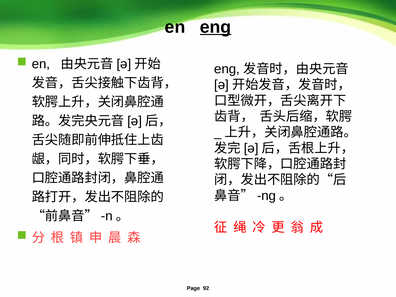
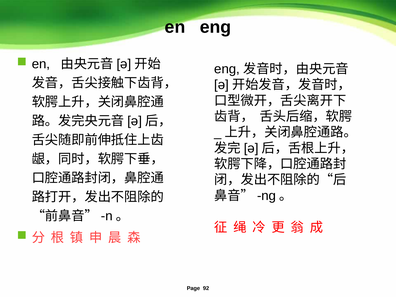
eng underline: present -> none
